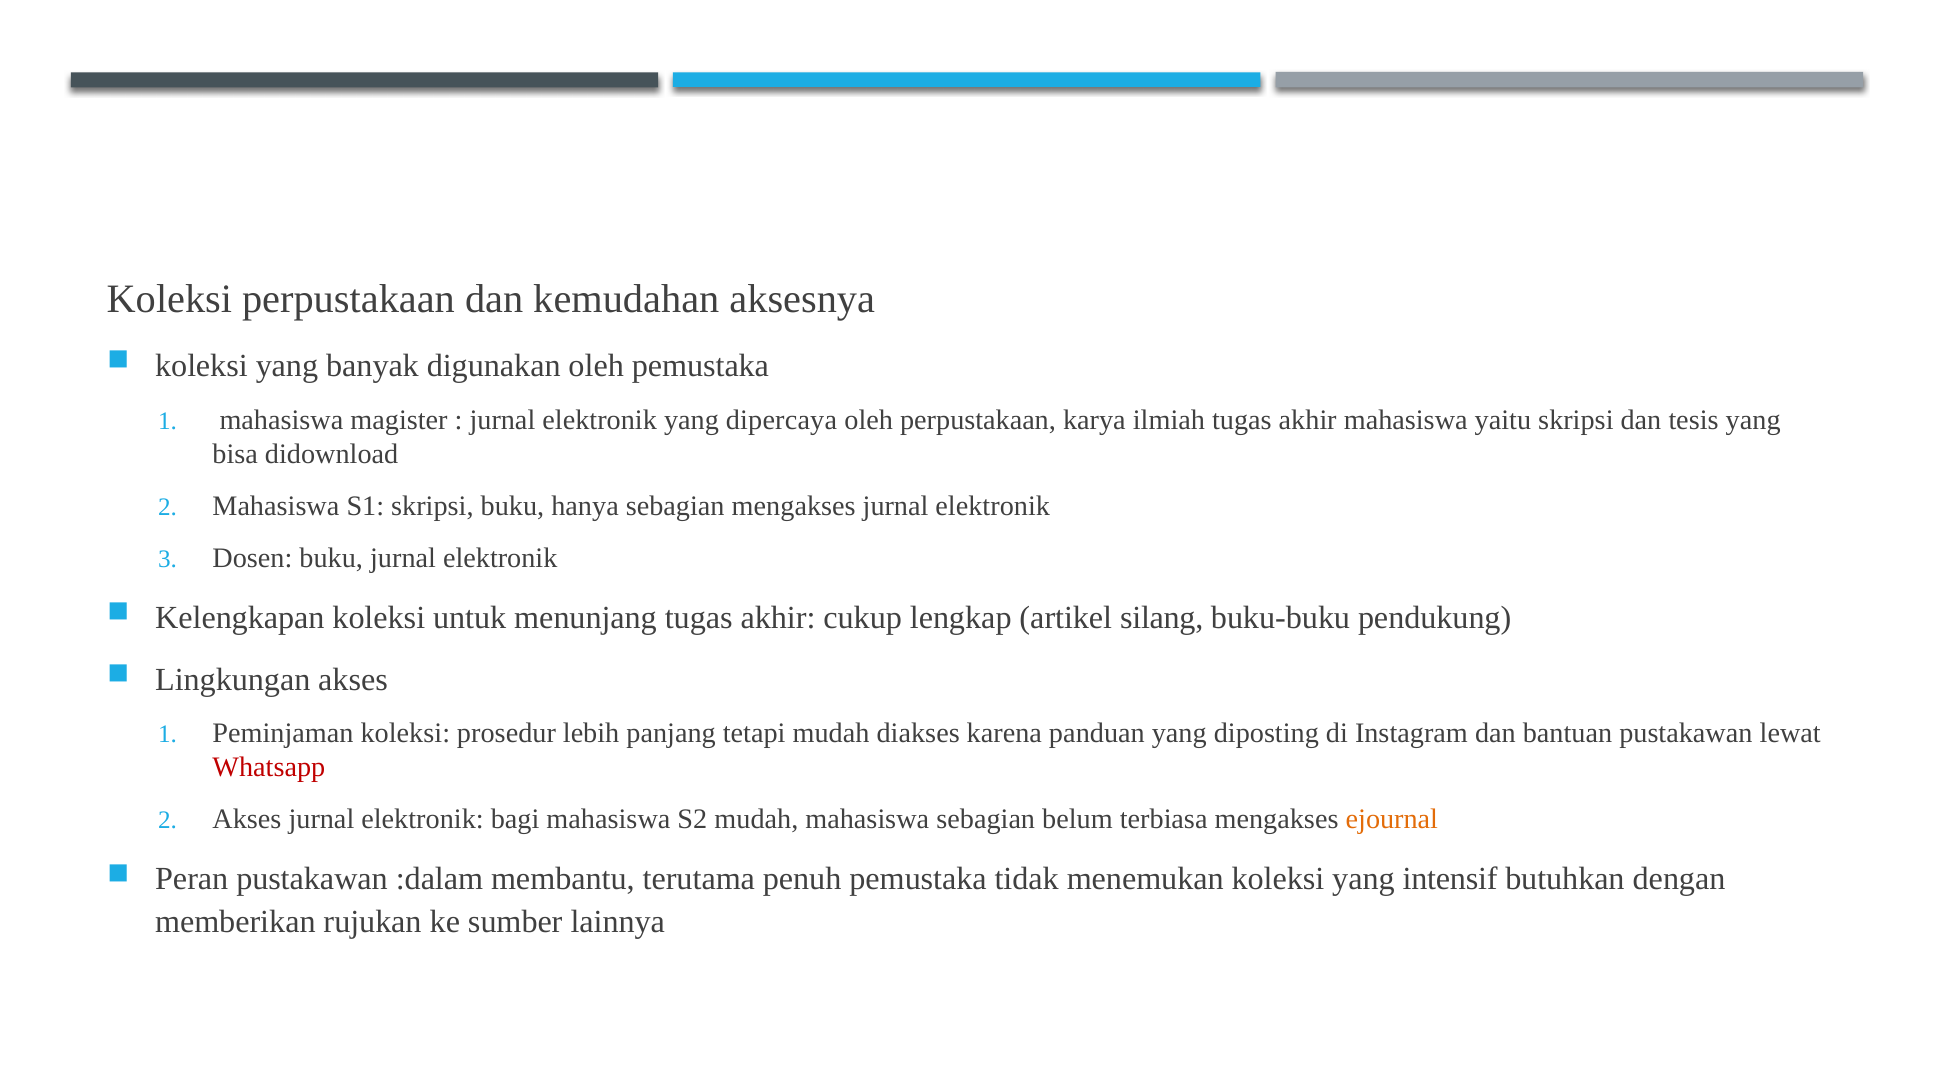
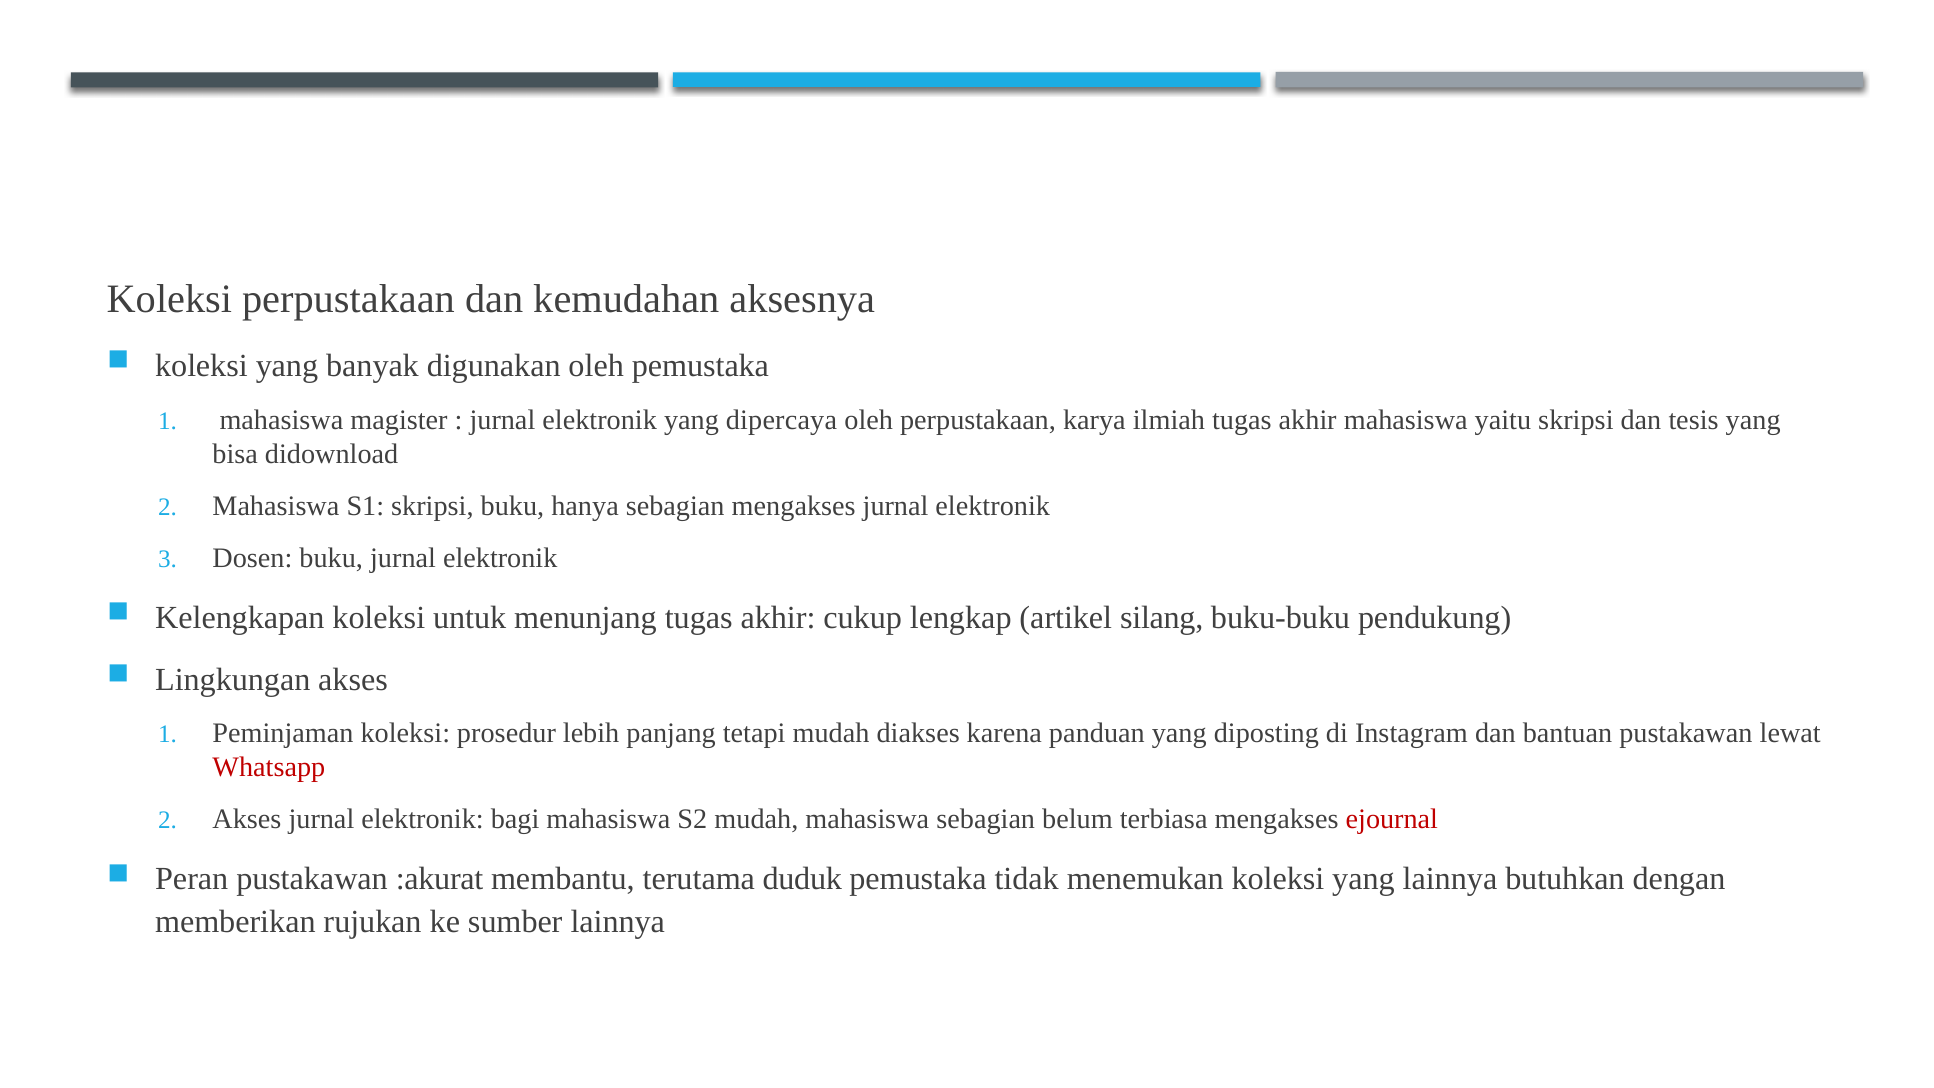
ejournal colour: orange -> red
:dalam: :dalam -> :akurat
penuh: penuh -> duduk
yang intensif: intensif -> lainnya
